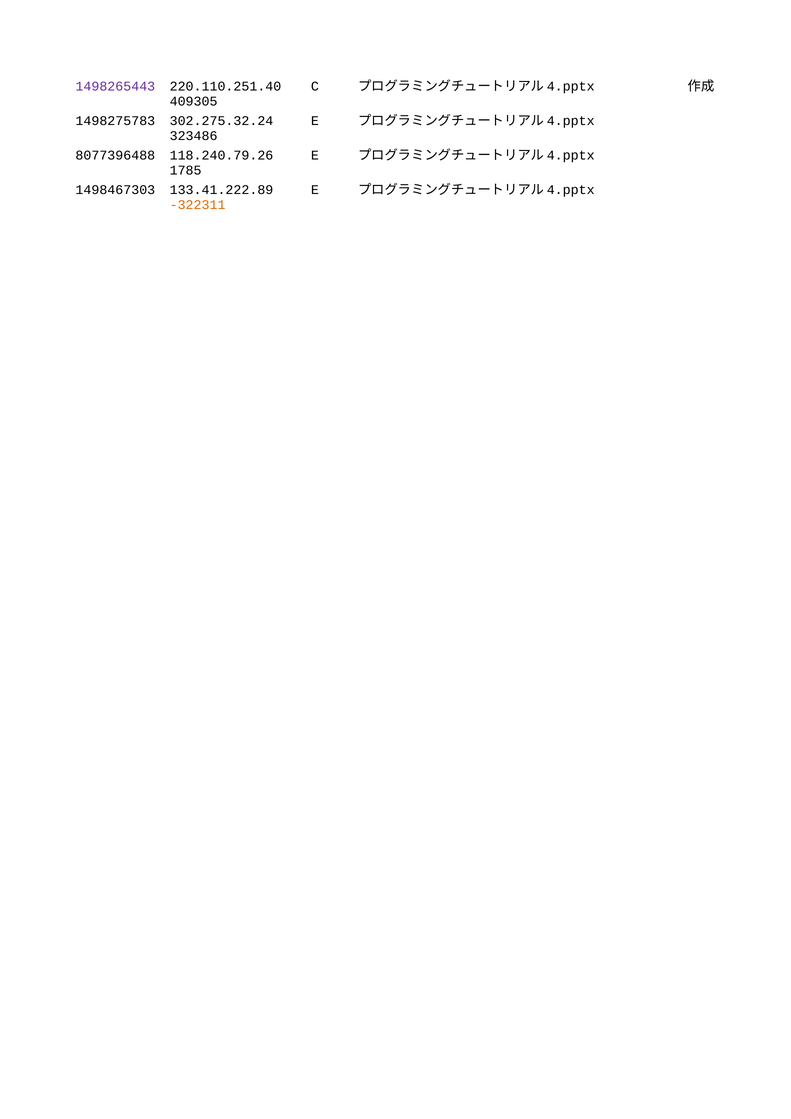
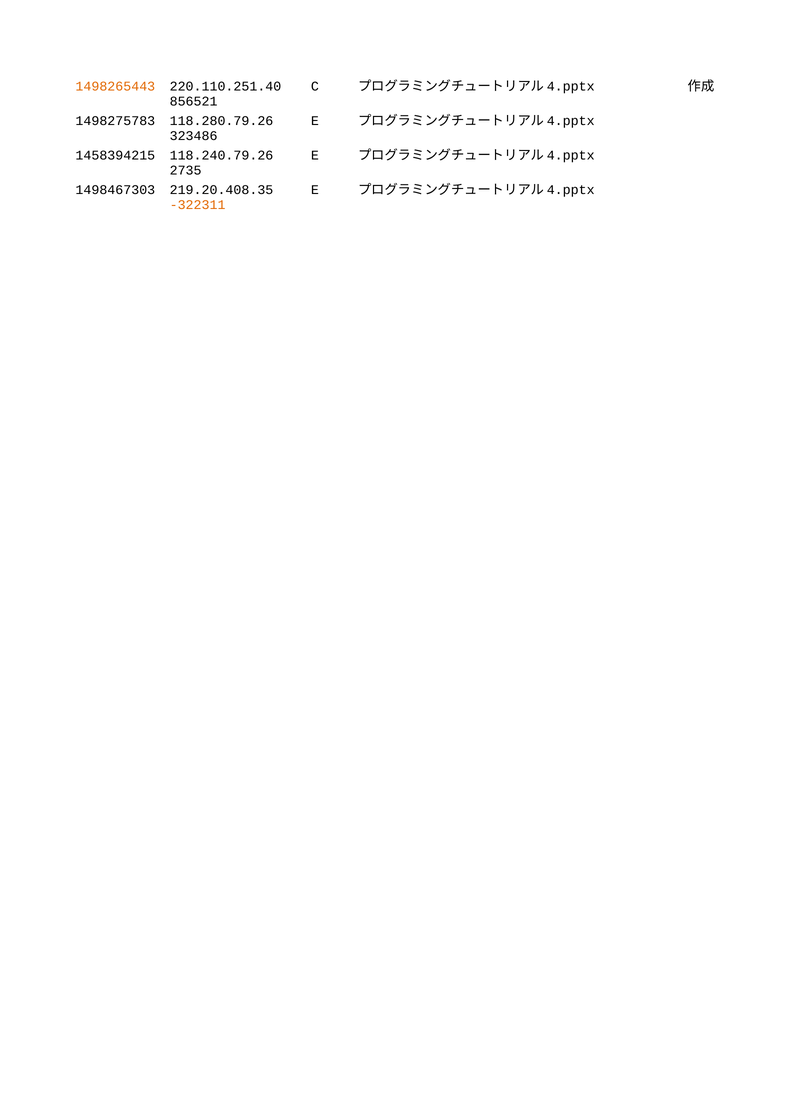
1498265443 colour: purple -> orange
409305: 409305 -> 856521
302.275.32.24: 302.275.32.24 -> 118.280.79.26
8077396488: 8077396488 -> 1458394215
1785: 1785 -> 2735
133.41.222.89: 133.41.222.89 -> 219.20.408.35
